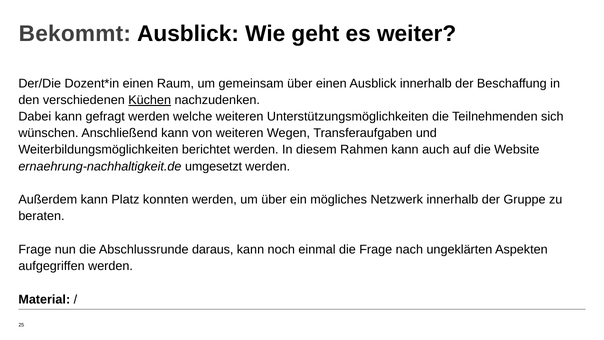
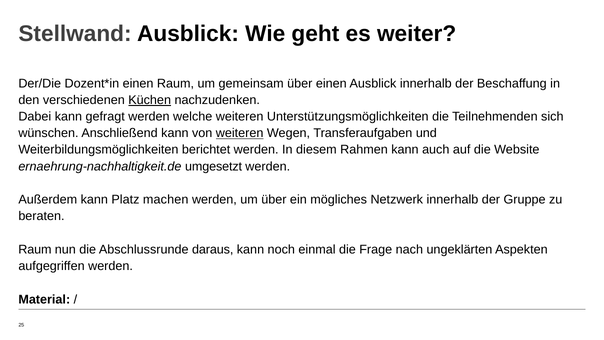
Bekommt: Bekommt -> Stellwand
weiteren at (240, 133) underline: none -> present
konnten: konnten -> machen
Frage at (35, 249): Frage -> Raum
